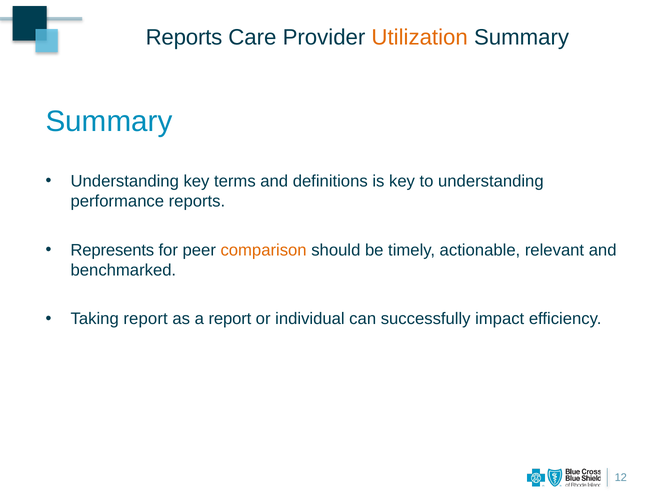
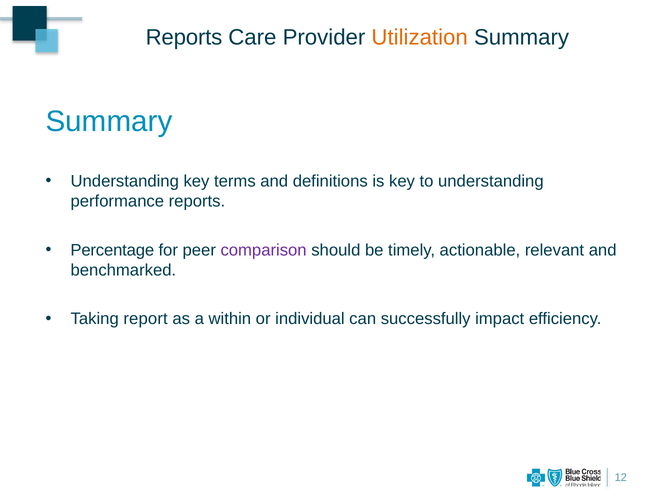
Represents: Represents -> Percentage
comparison colour: orange -> purple
a report: report -> within
